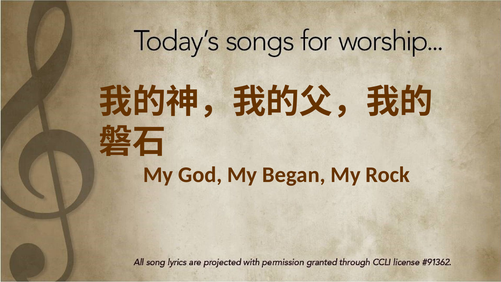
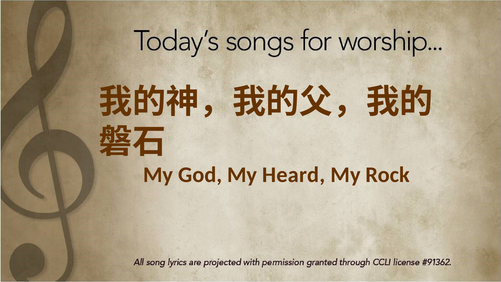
Began: Began -> Heard
